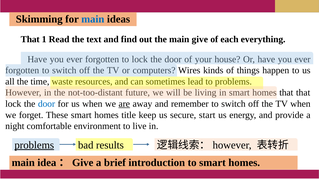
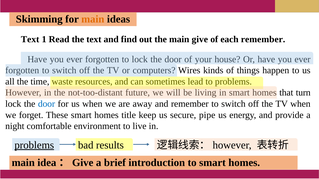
main at (93, 19) colour: blue -> orange
That at (30, 39): That -> Text
each everything: everything -> remember
that that: that -> turn
are underline: present -> none
start: start -> pipe
